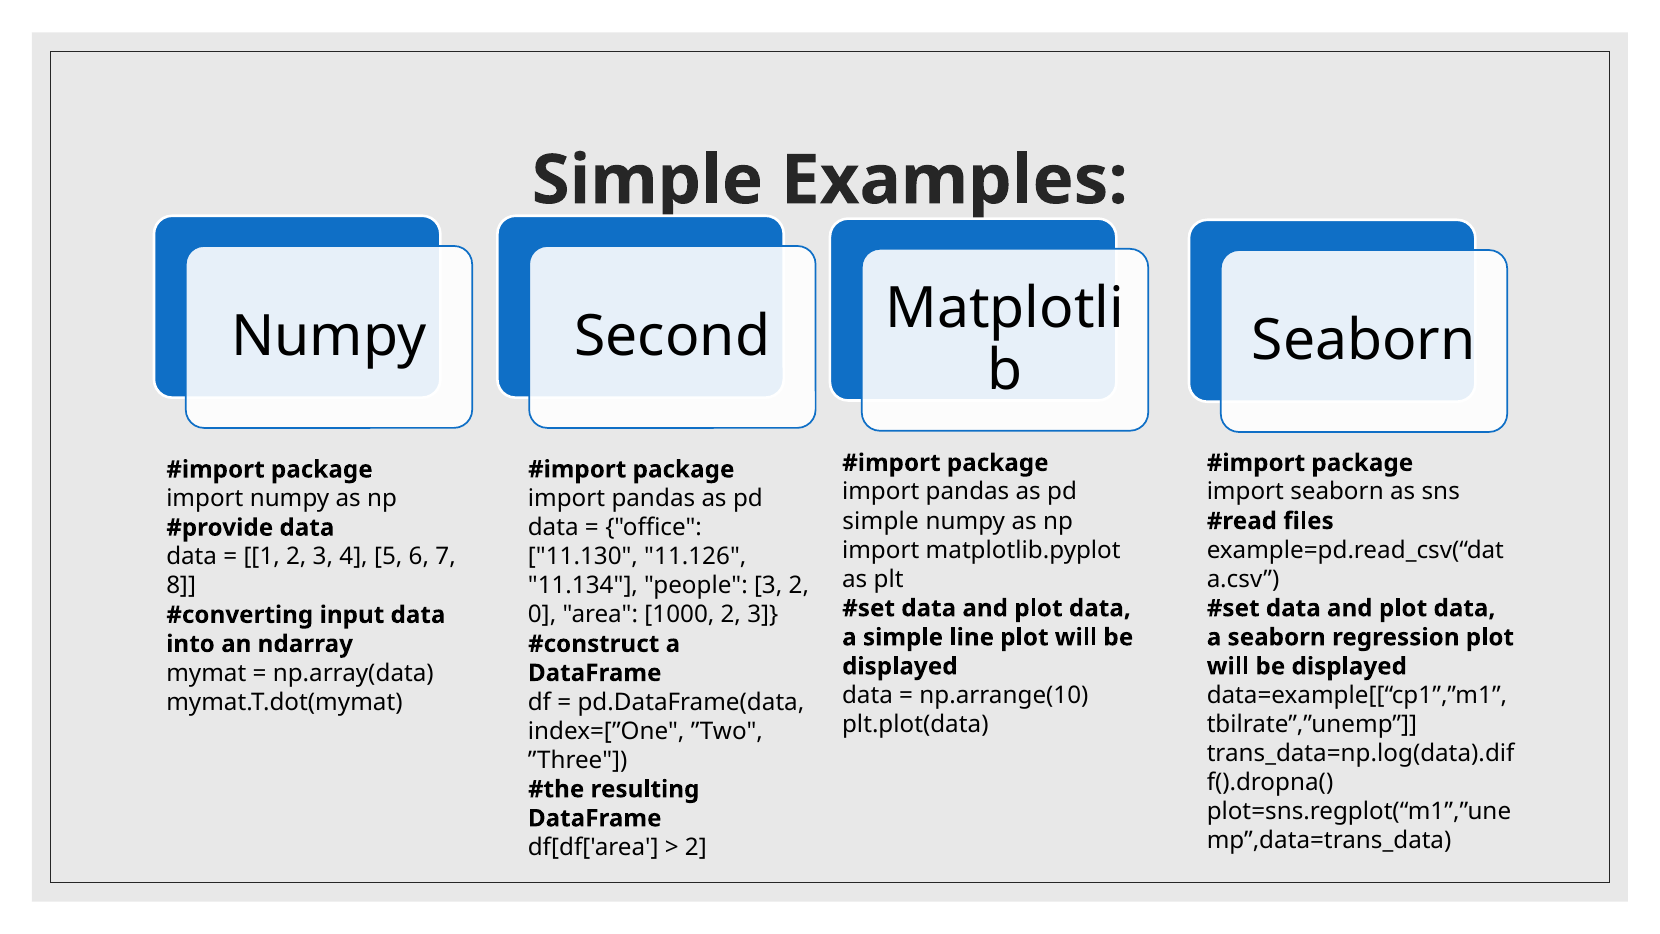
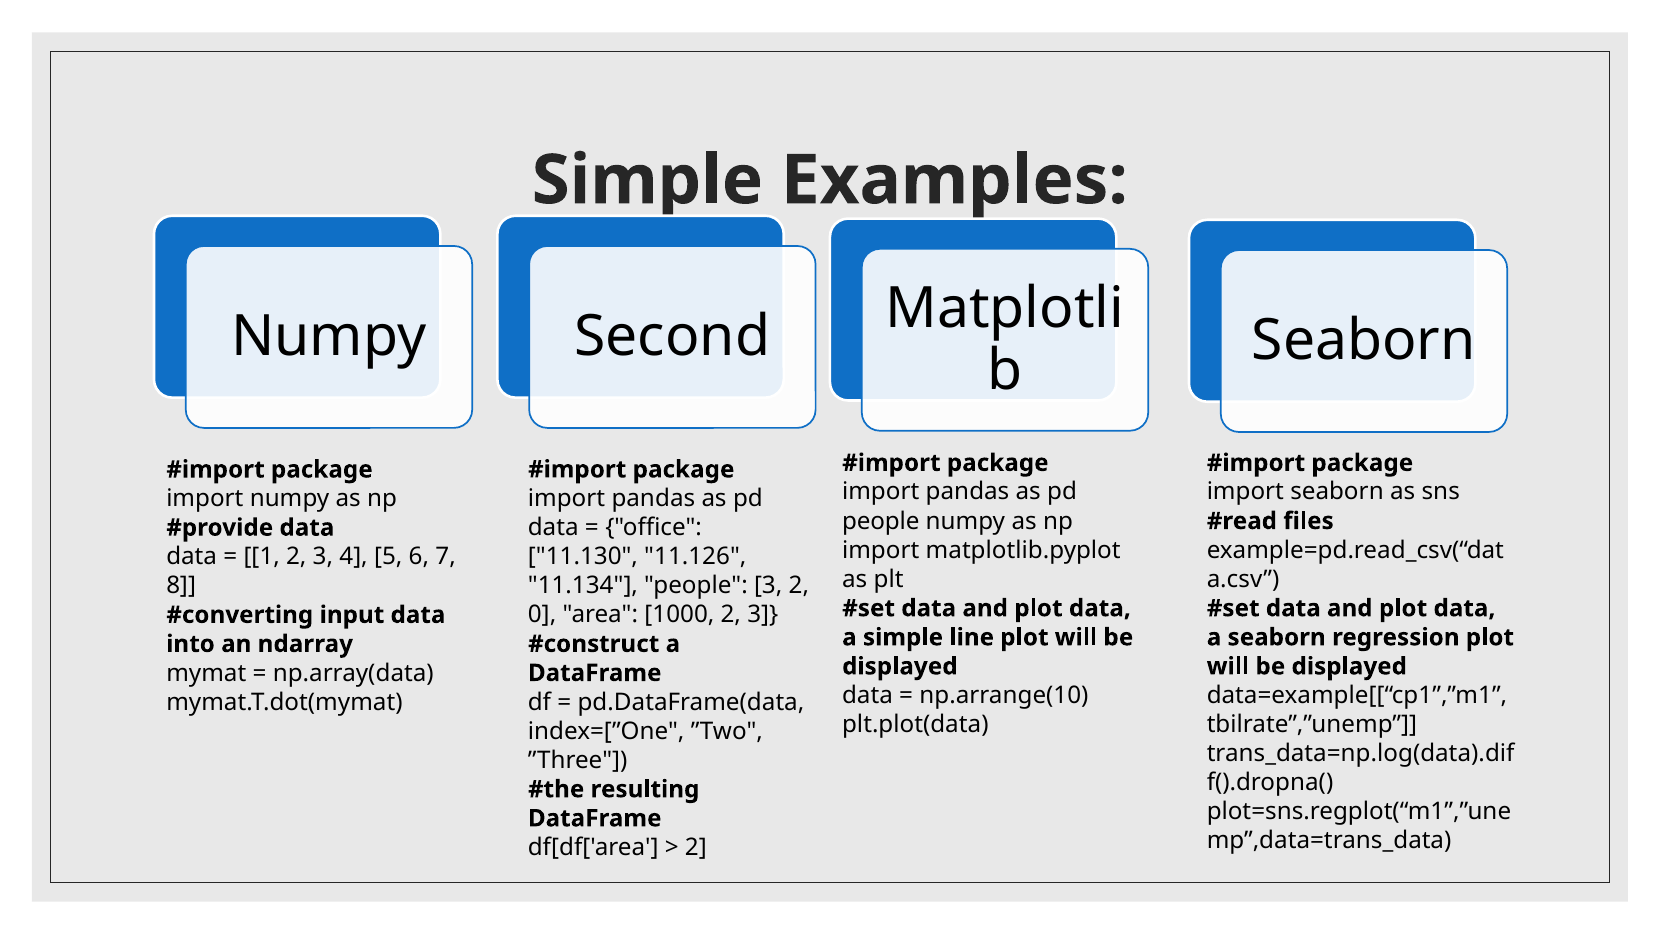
simple at (881, 521): simple -> people
